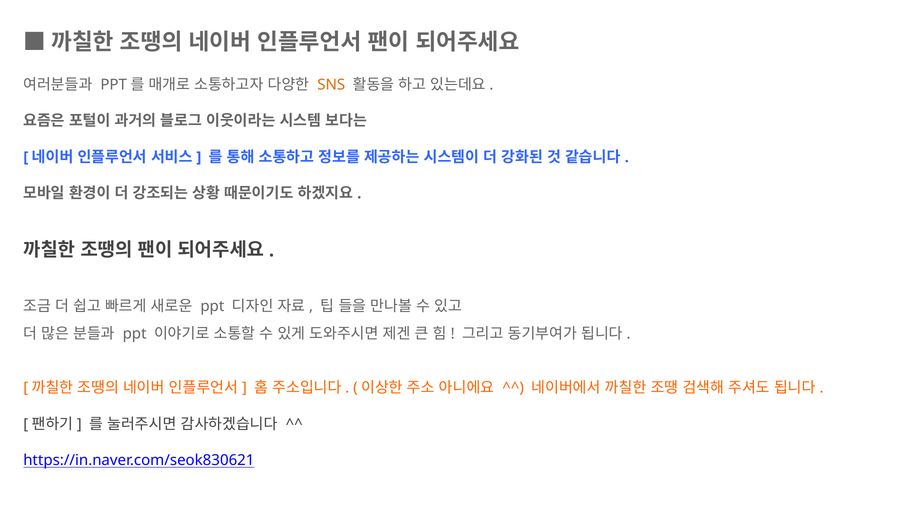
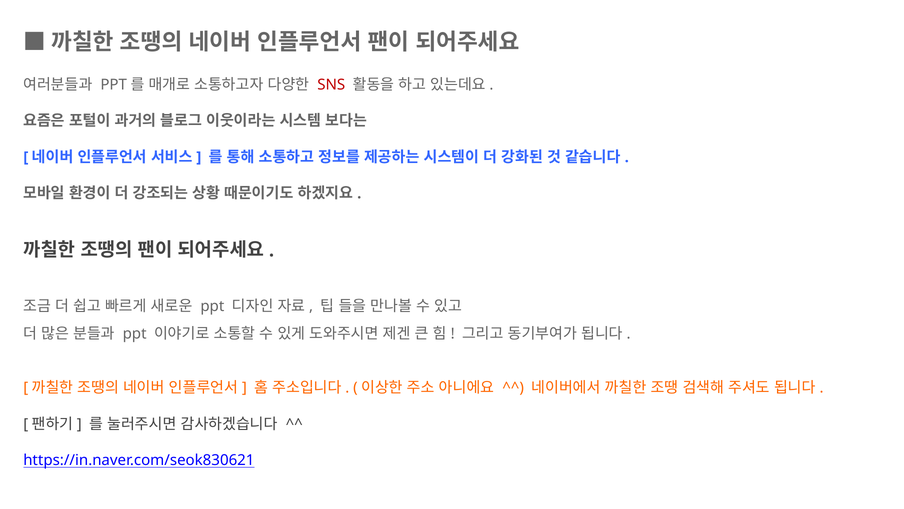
SNS colour: orange -> red
